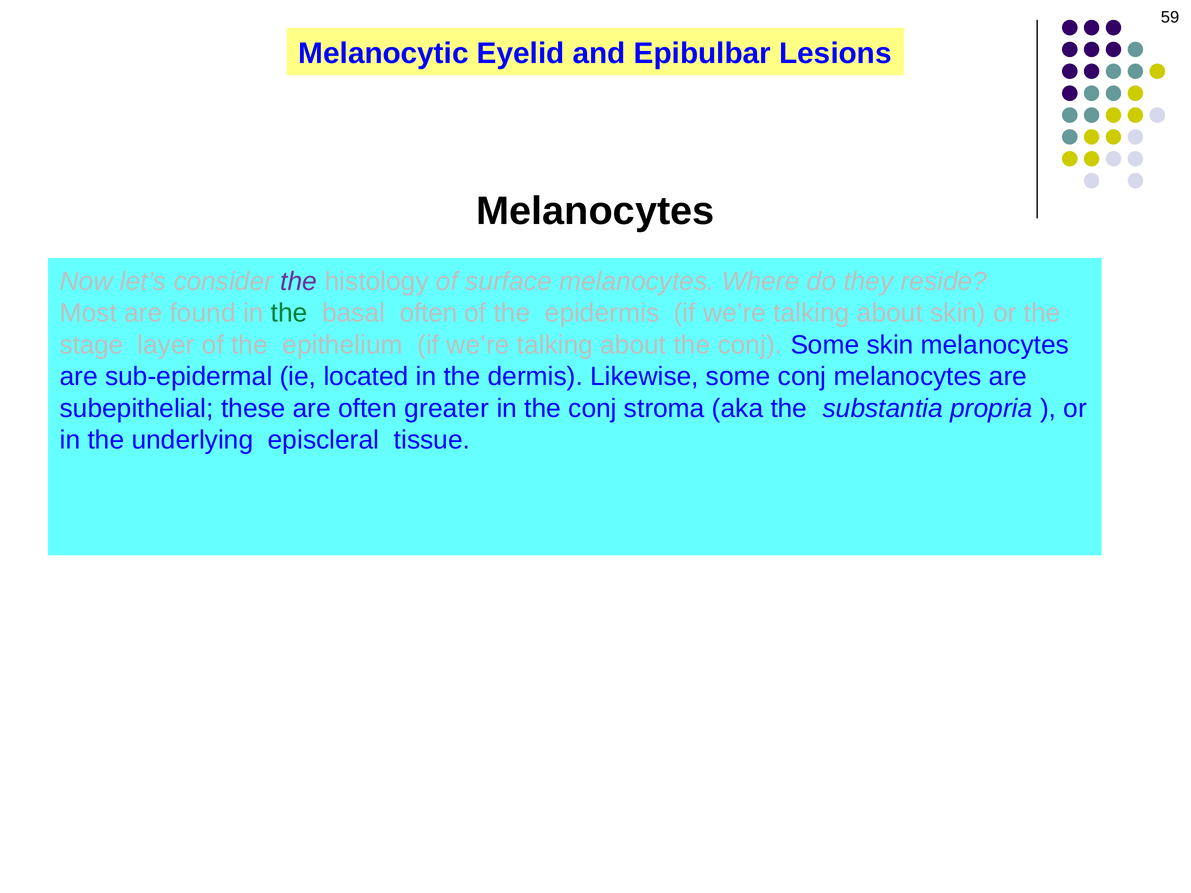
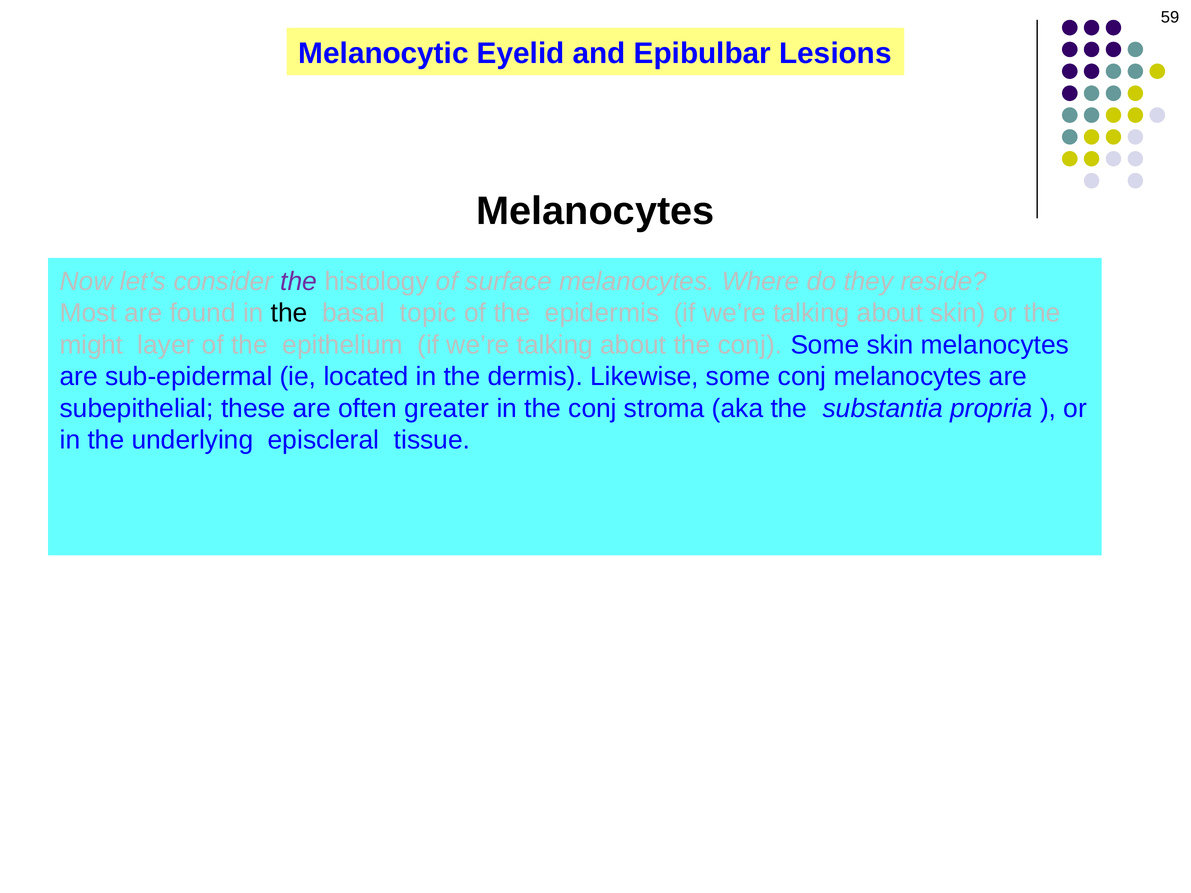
the at (289, 313) colour: green -> black
basal often: often -> topic
stage: stage -> might
